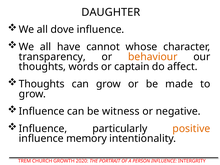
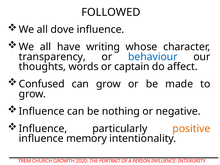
DAUGHTER: DAUGHTER -> FOLLOWED
cannot: cannot -> writing
behaviour colour: orange -> blue
Thoughts at (42, 84): Thoughts -> Confused
witness: witness -> nothing
